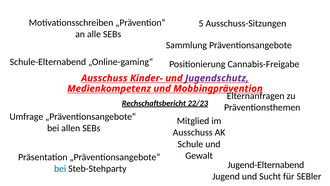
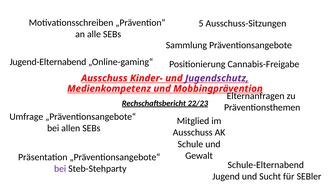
Schule-Elternabend: Schule-Elternabend -> Jugend-Elternabend
Jugend-Elternabend: Jugend-Elternabend -> Schule-Elternabend
bei at (60, 168) colour: blue -> purple
